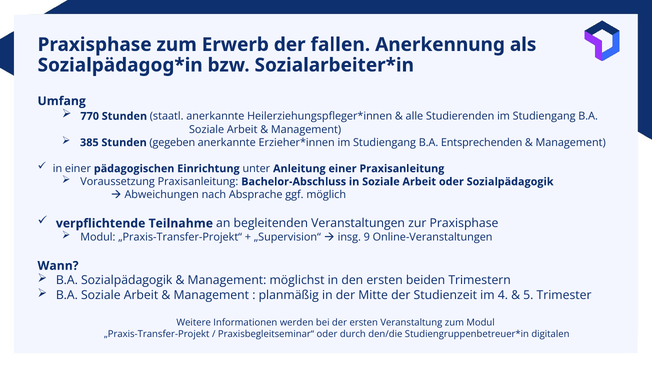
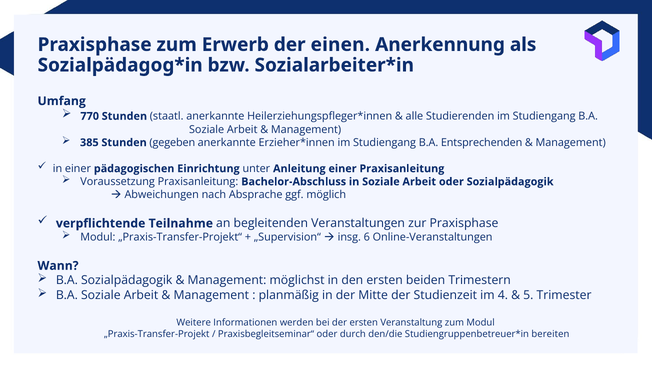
fallen: fallen -> einen
9: 9 -> 6
digitalen: digitalen -> bereiten
